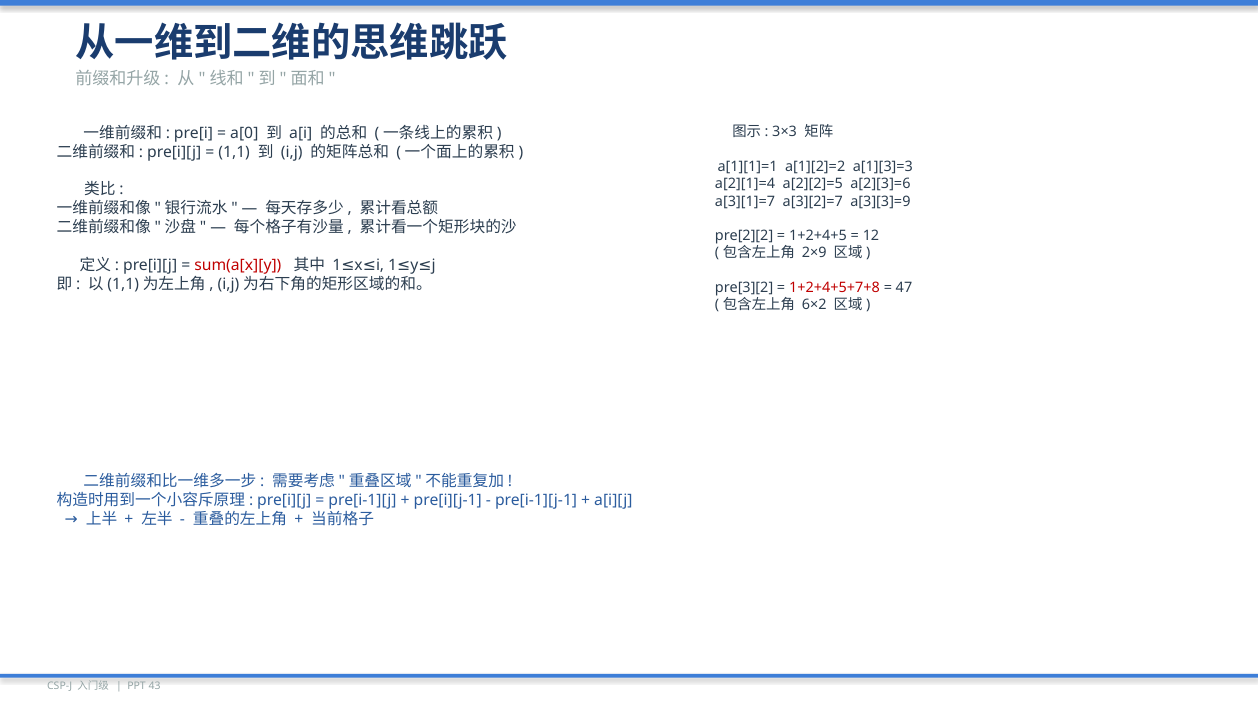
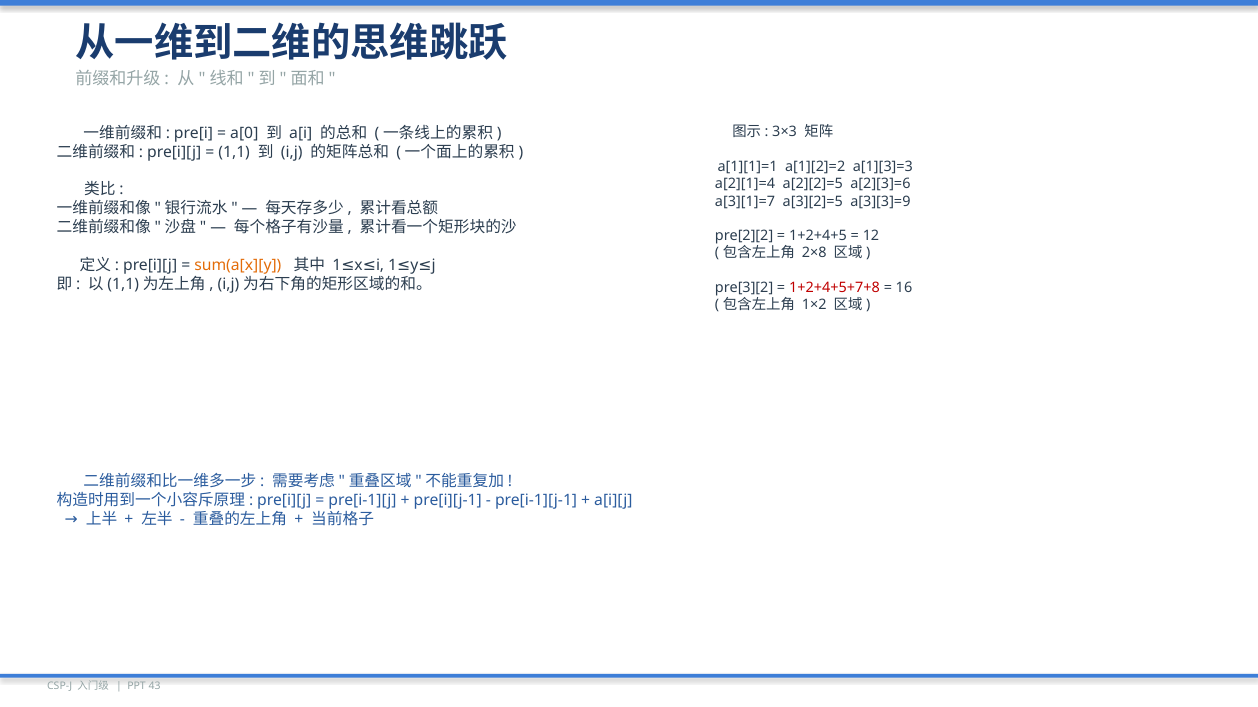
a[3][2]=7: a[3][2]=7 -> a[3][2]=5
2×9: 2×9 -> 2×8
sum(a[x][y colour: red -> orange
47: 47 -> 16
6×2: 6×2 -> 1×2
